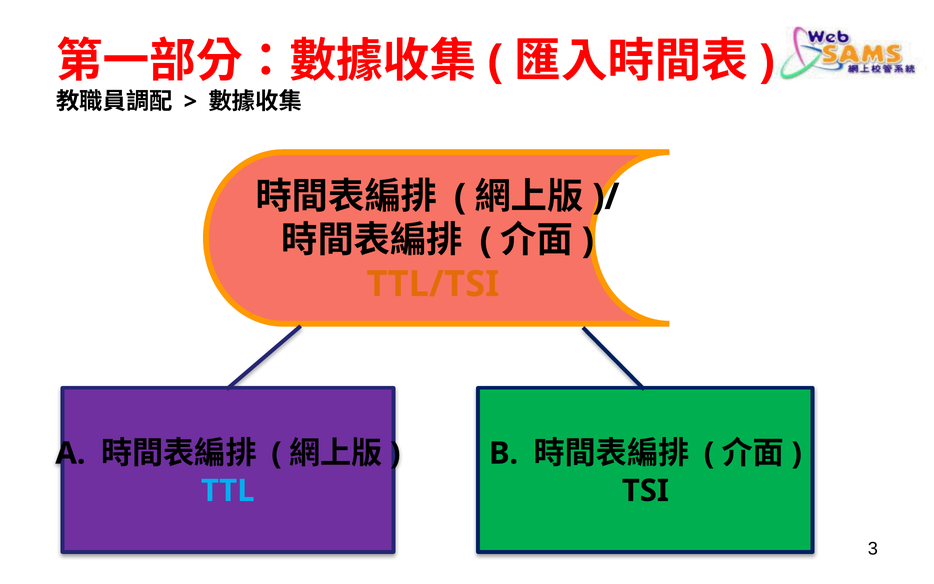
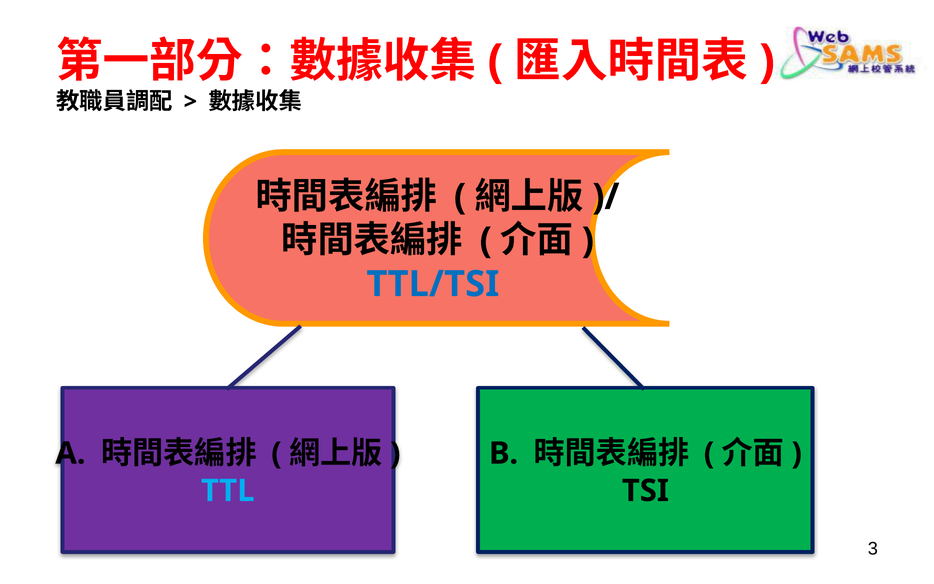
TTL/TSI colour: orange -> blue
